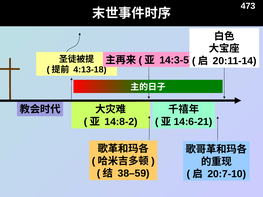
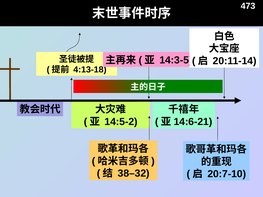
14:8-2: 14:8-2 -> 14:5-2
38–59: 38–59 -> 38–32
